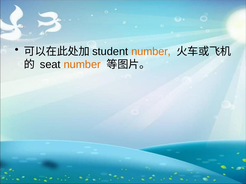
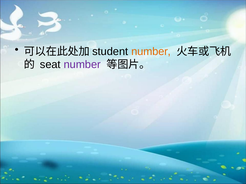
number at (82, 65) colour: orange -> purple
